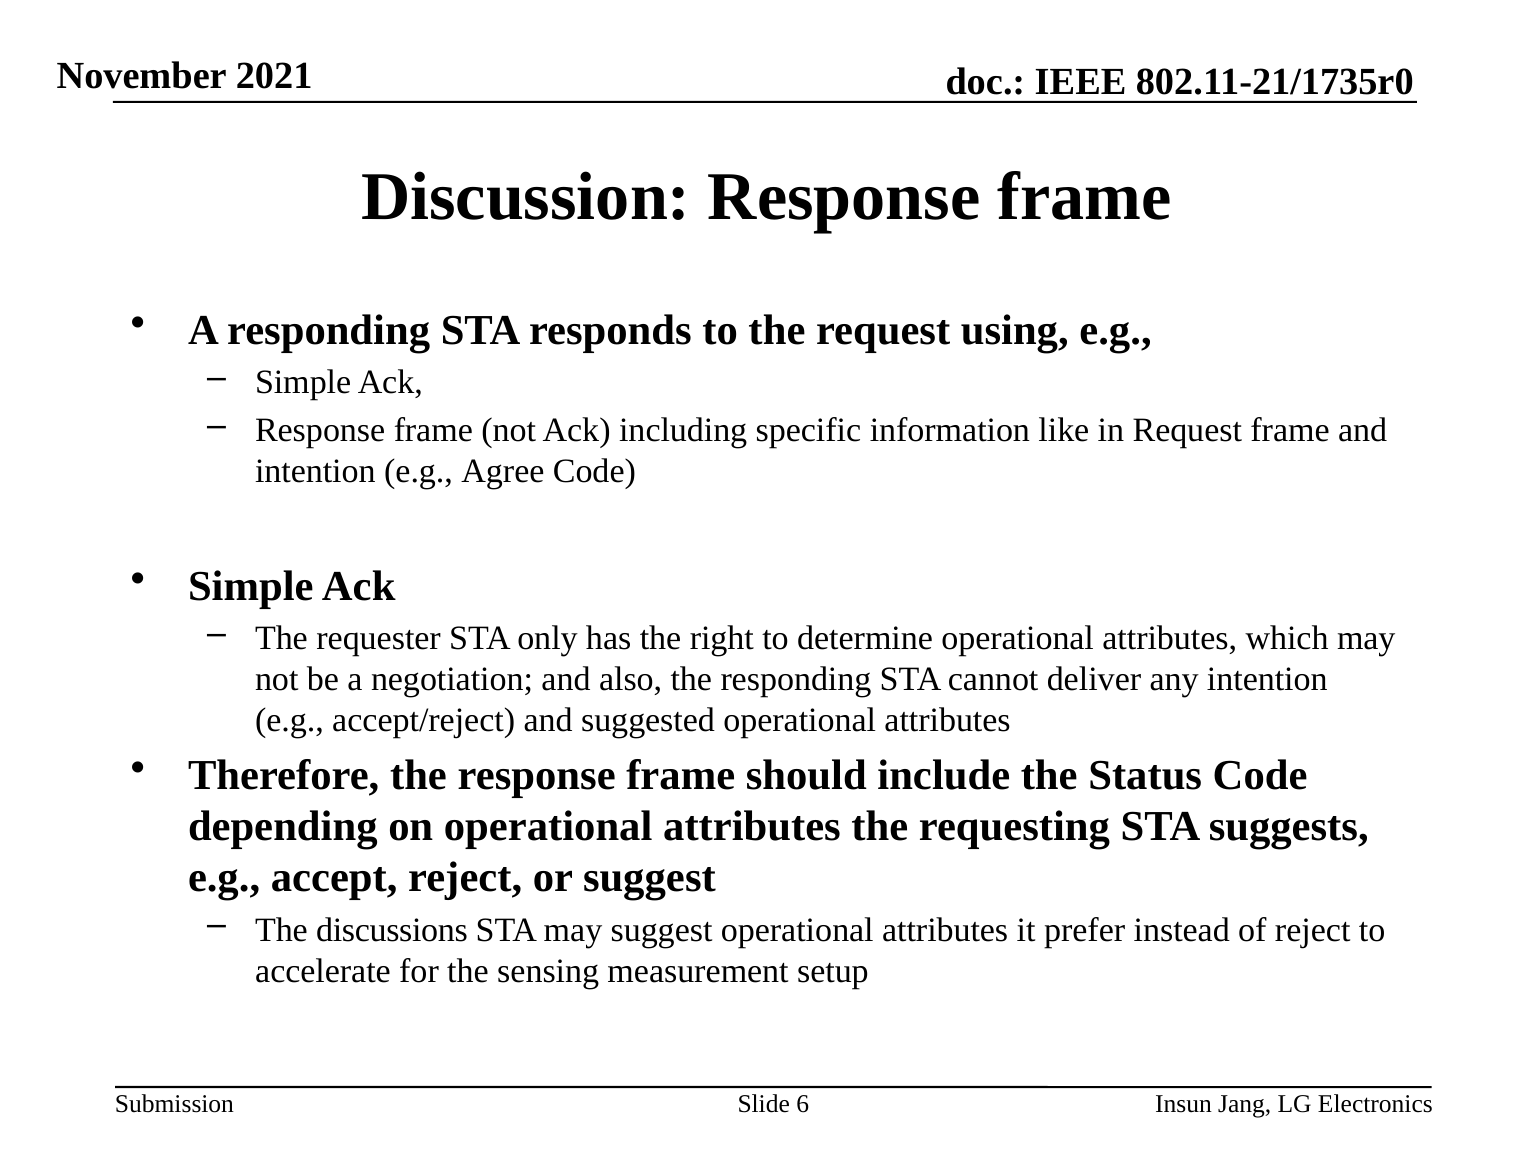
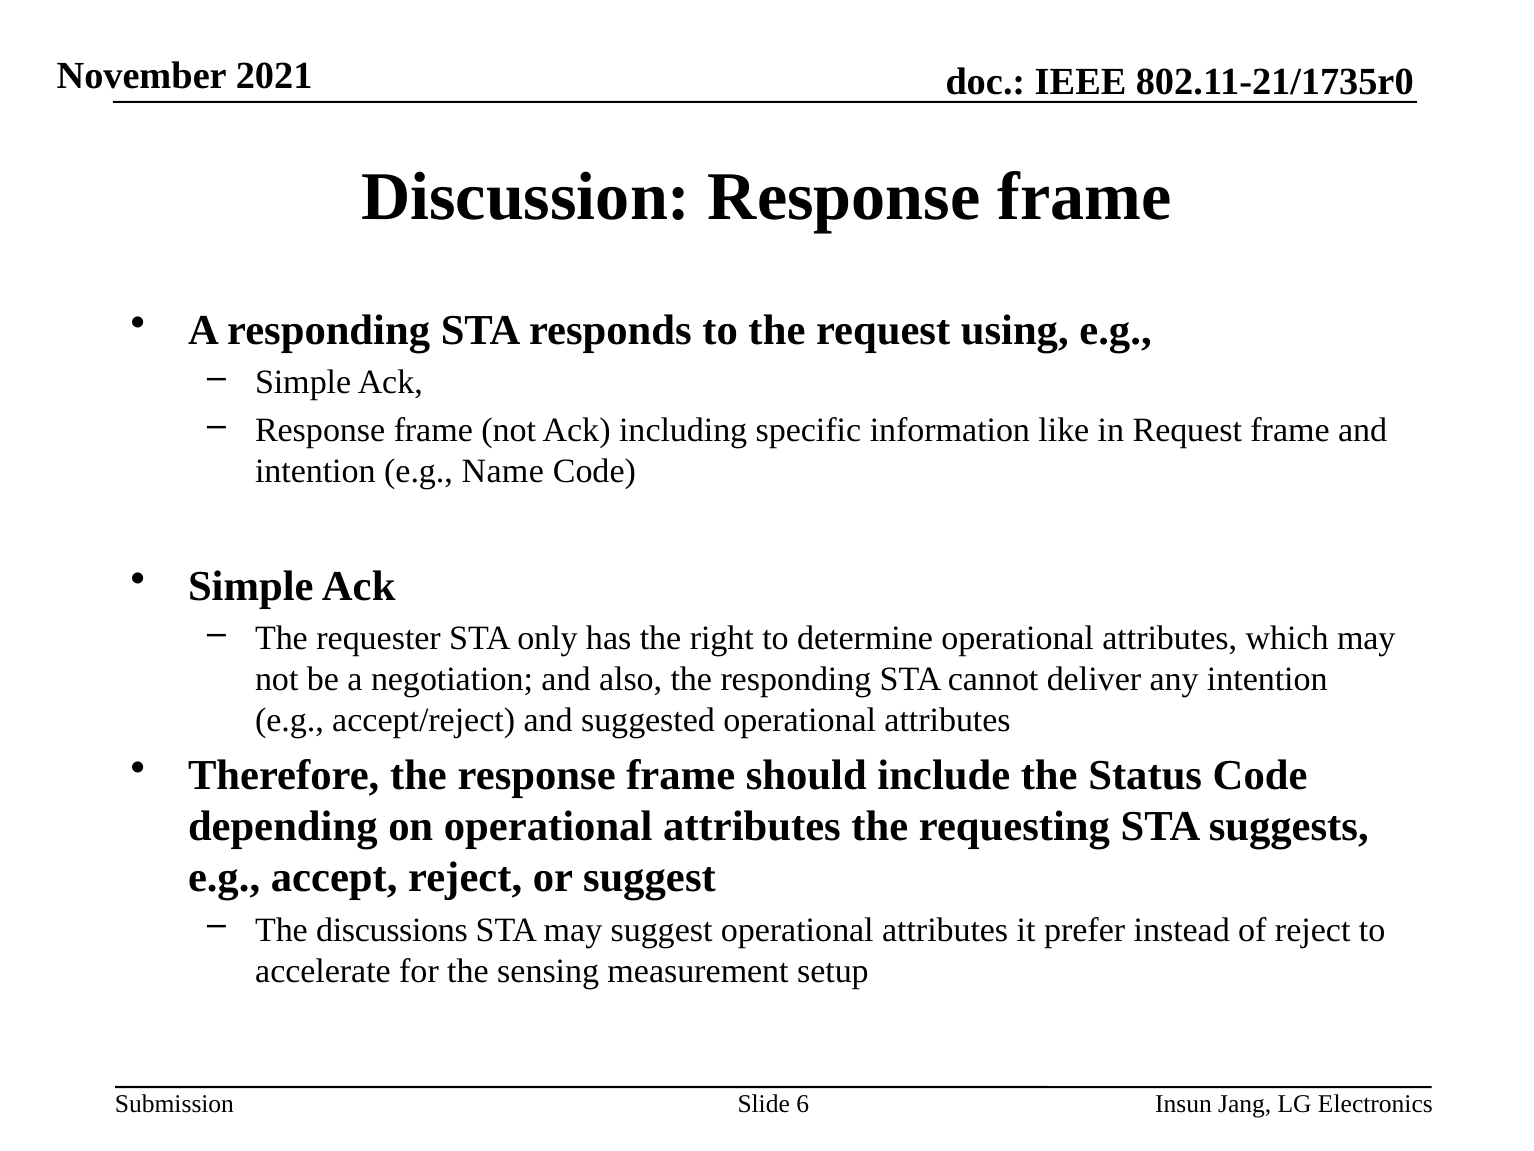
Agree: Agree -> Name
